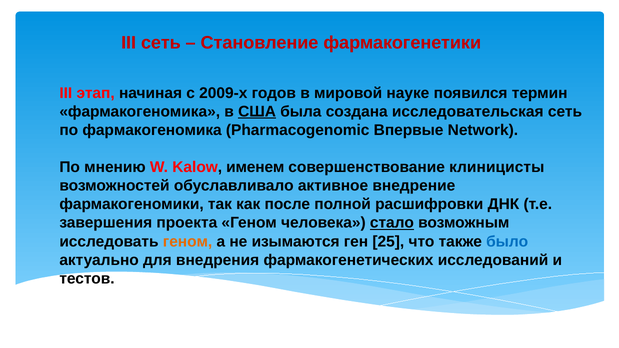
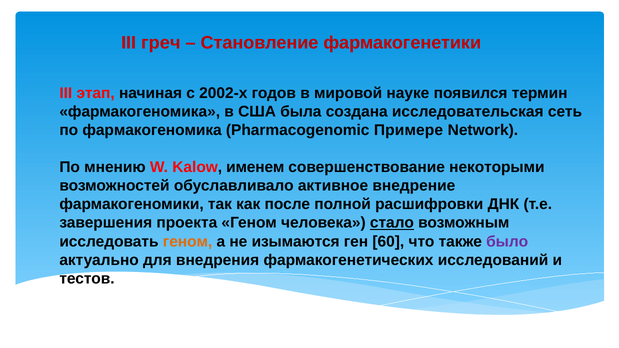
III сеть: сеть -> греч
2009-х: 2009-х -> 2002-х
США underline: present -> none
Впервые: Впервые -> Примере
клиницисты: клиницисты -> некоторыми
25: 25 -> 60
было colour: blue -> purple
